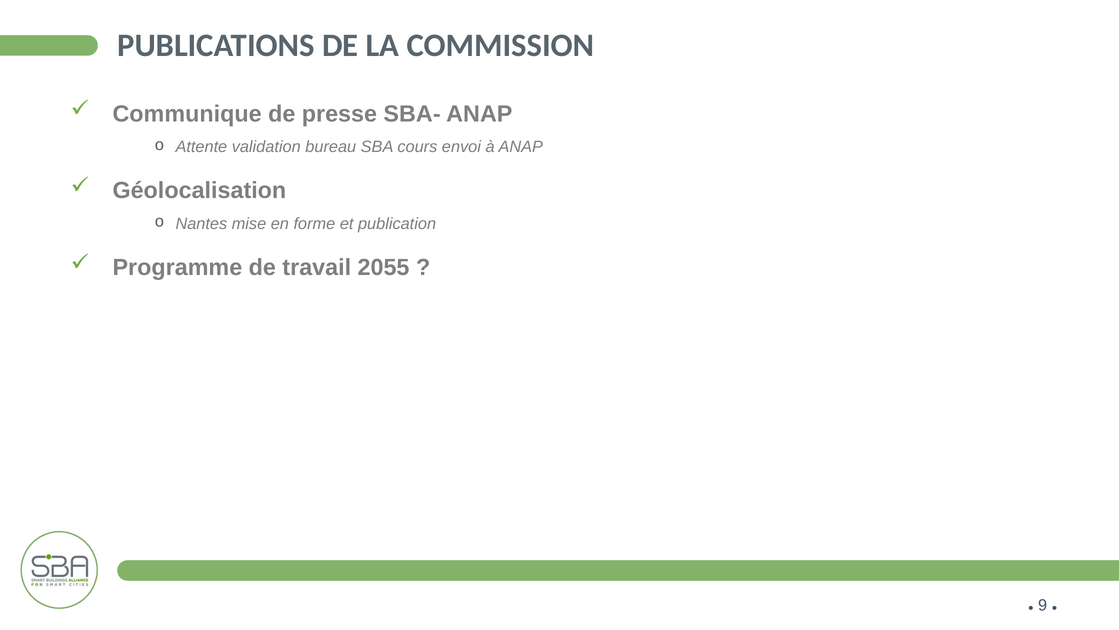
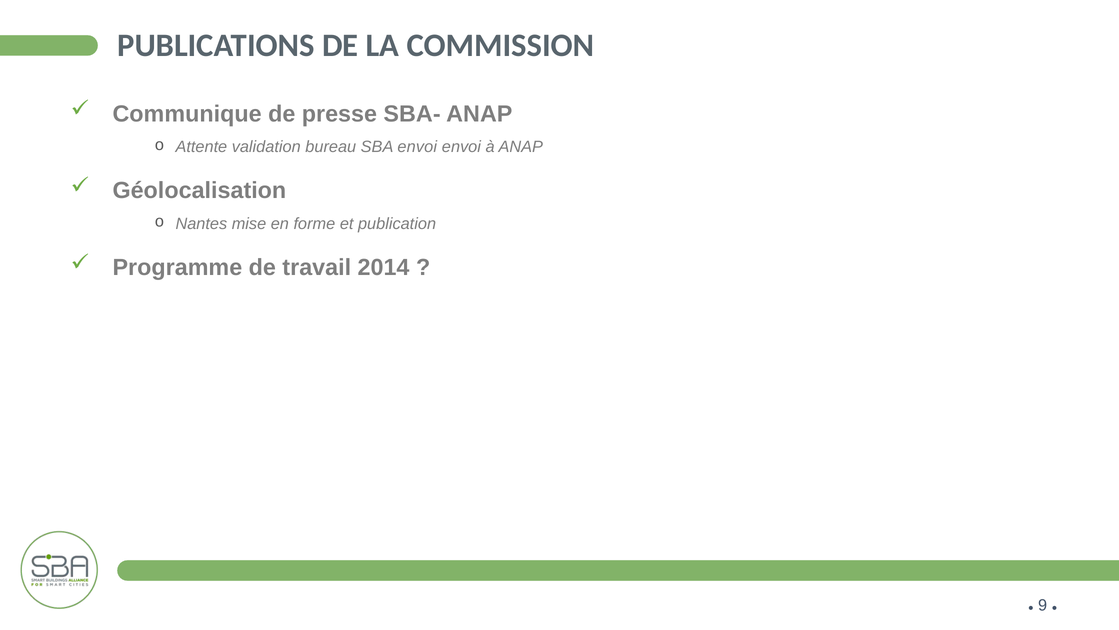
SBA cours: cours -> envoi
2055: 2055 -> 2014
